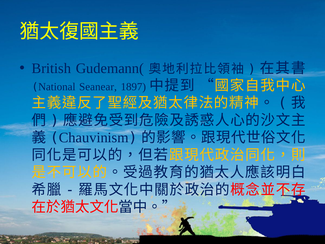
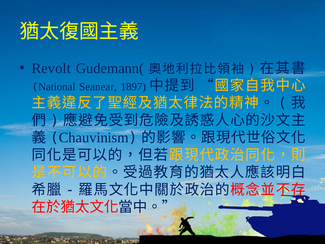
British: British -> Revolt
